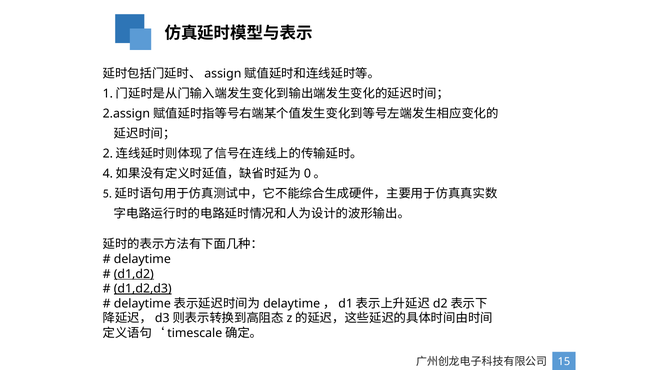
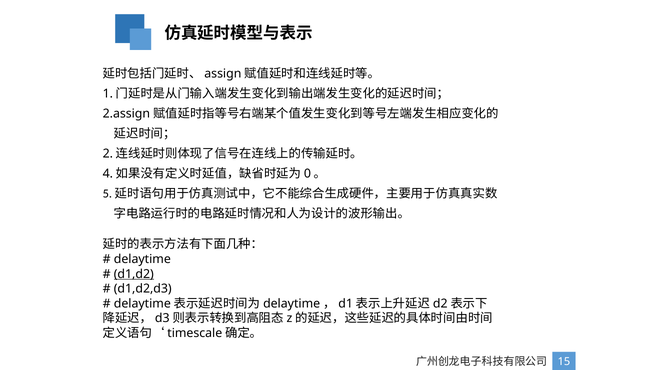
d1,d2,d3 underline: present -> none
